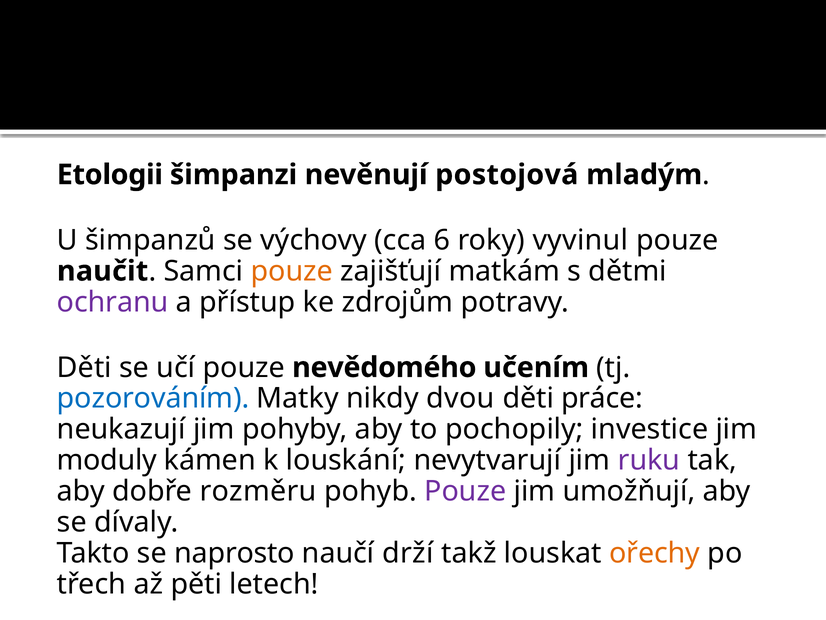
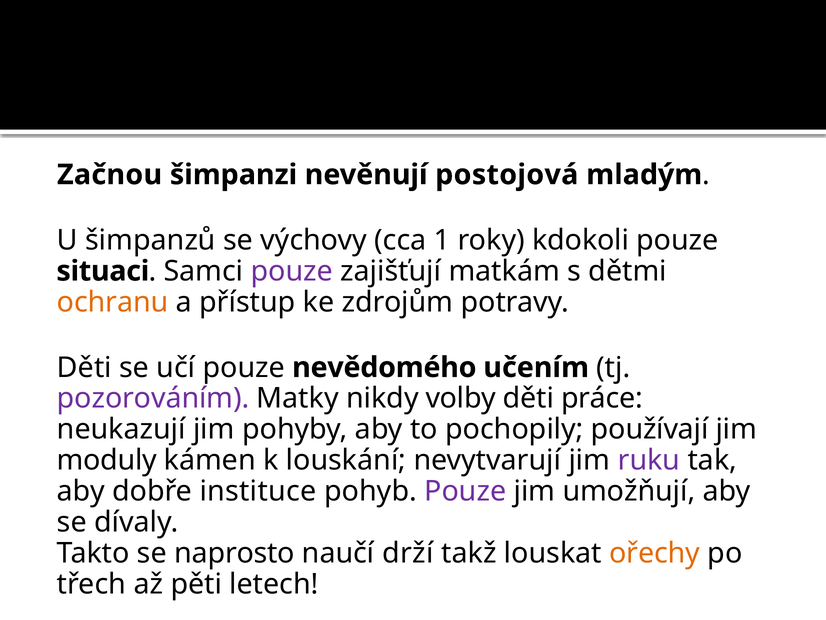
Etologii: Etologii -> Začnou
6: 6 -> 1
vyvinul: vyvinul -> kdokoli
naučit: naučit -> situaci
pouze at (292, 271) colour: orange -> purple
ochranu colour: purple -> orange
pozorováním colour: blue -> purple
dvou: dvou -> volby
investice: investice -> používají
rozměru: rozměru -> instituce
